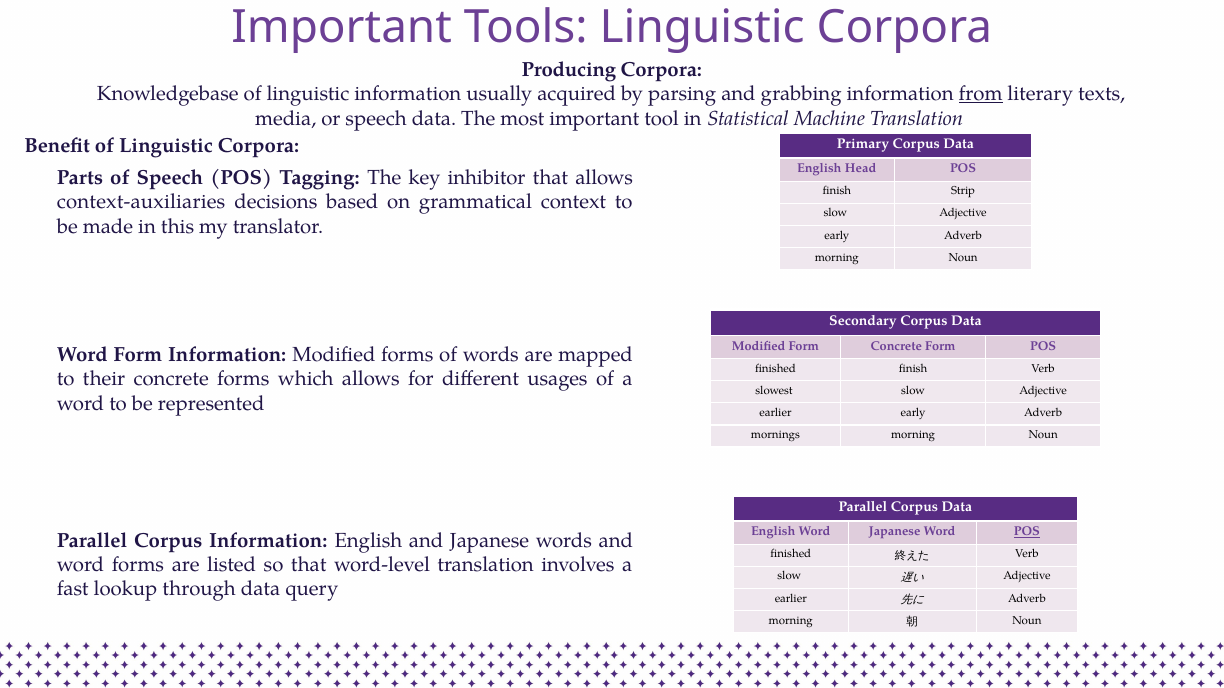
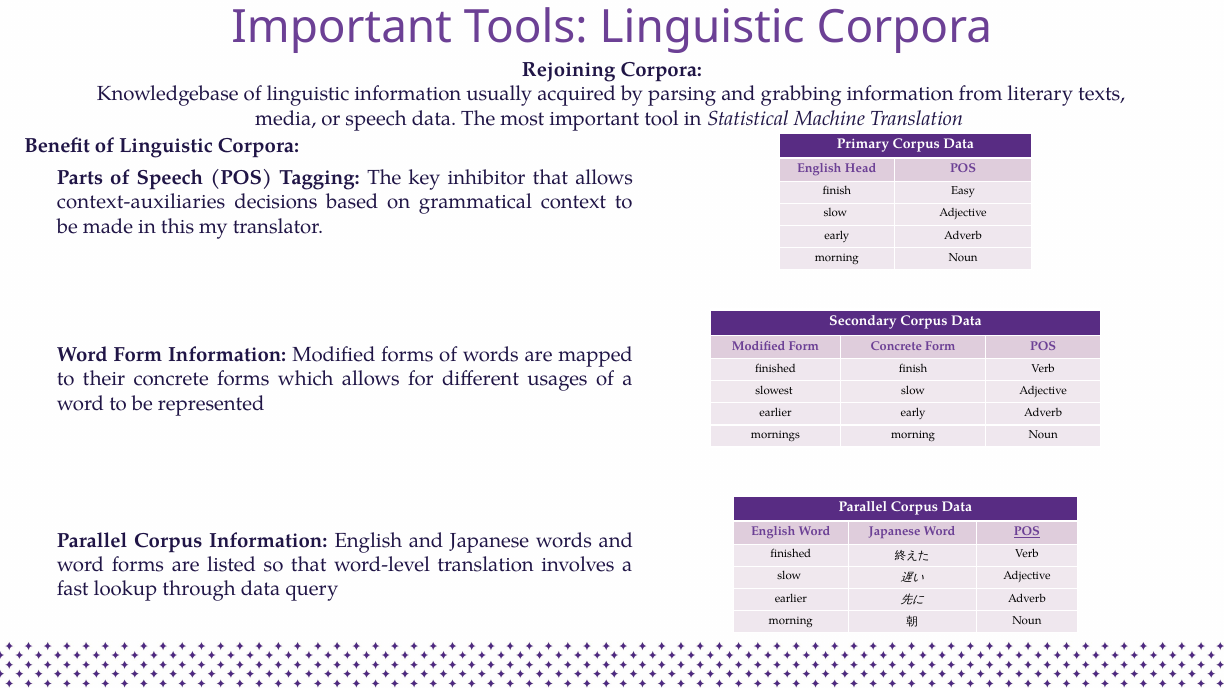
Producing: Producing -> Rejoining
from underline: present -> none
Strip: Strip -> Easy
